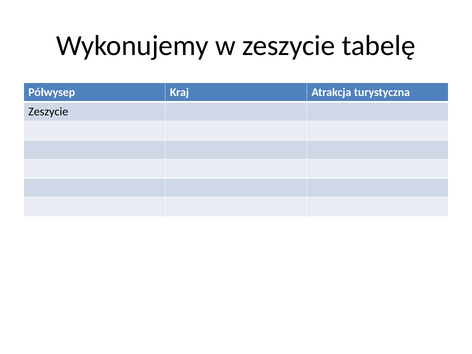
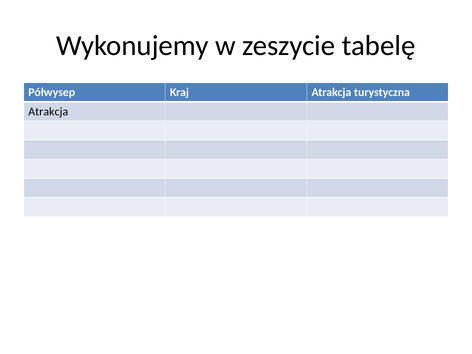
Zeszycie at (48, 111): Zeszycie -> Atrakcja
